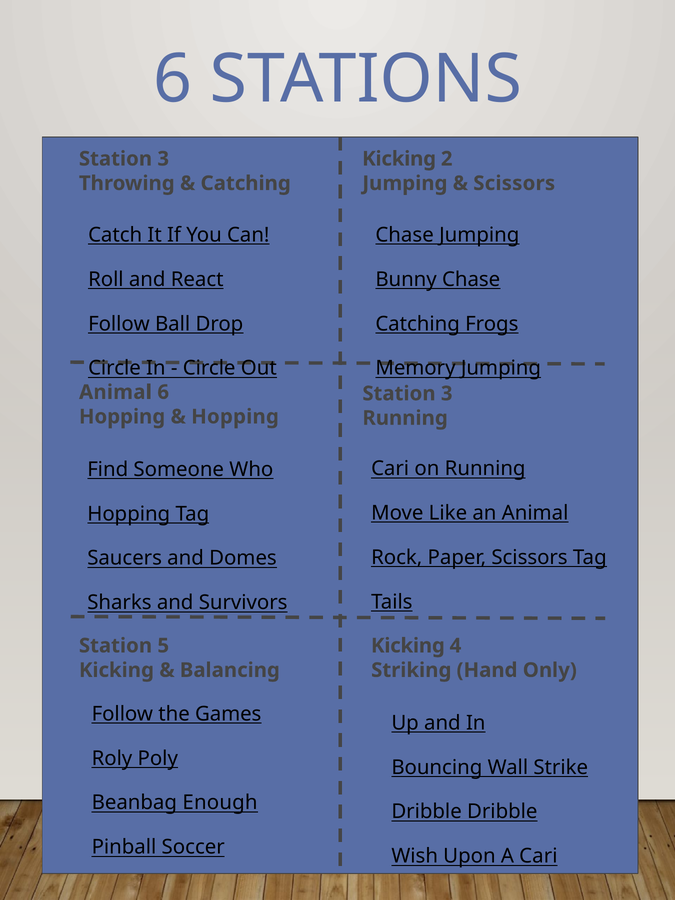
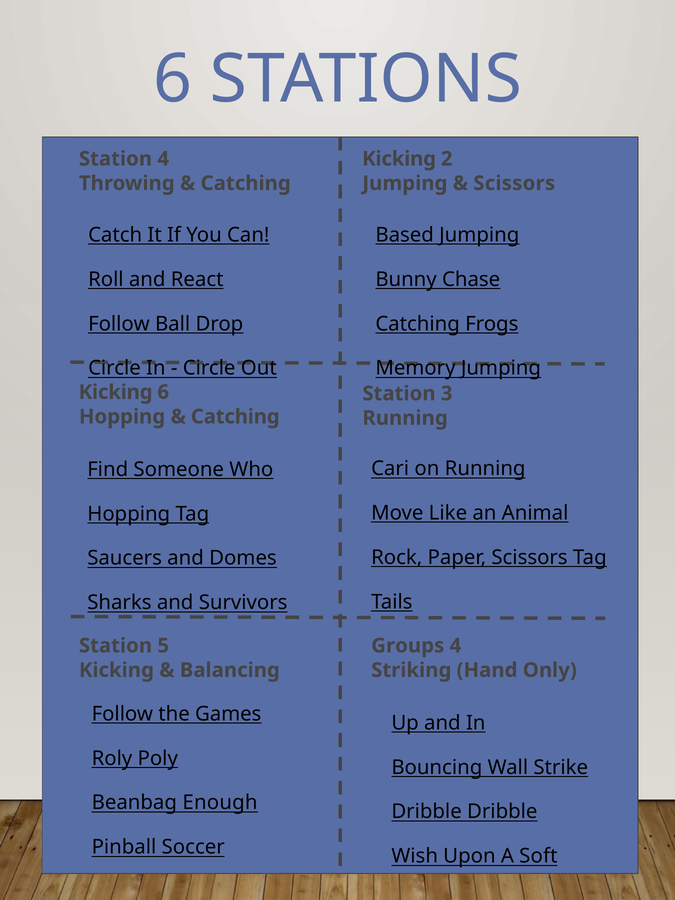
3 at (163, 159): 3 -> 4
Chase at (405, 235): Chase -> Based
Animal at (115, 392): Animal -> Kicking
Hopping at (235, 417): Hopping -> Catching
Kicking at (408, 646): Kicking -> Groups
A Cari: Cari -> Soft
